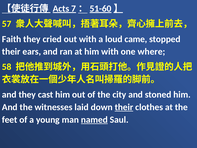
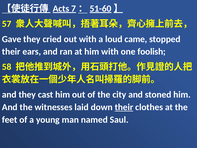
Faith: Faith -> Gave
where: where -> foolish
named underline: present -> none
